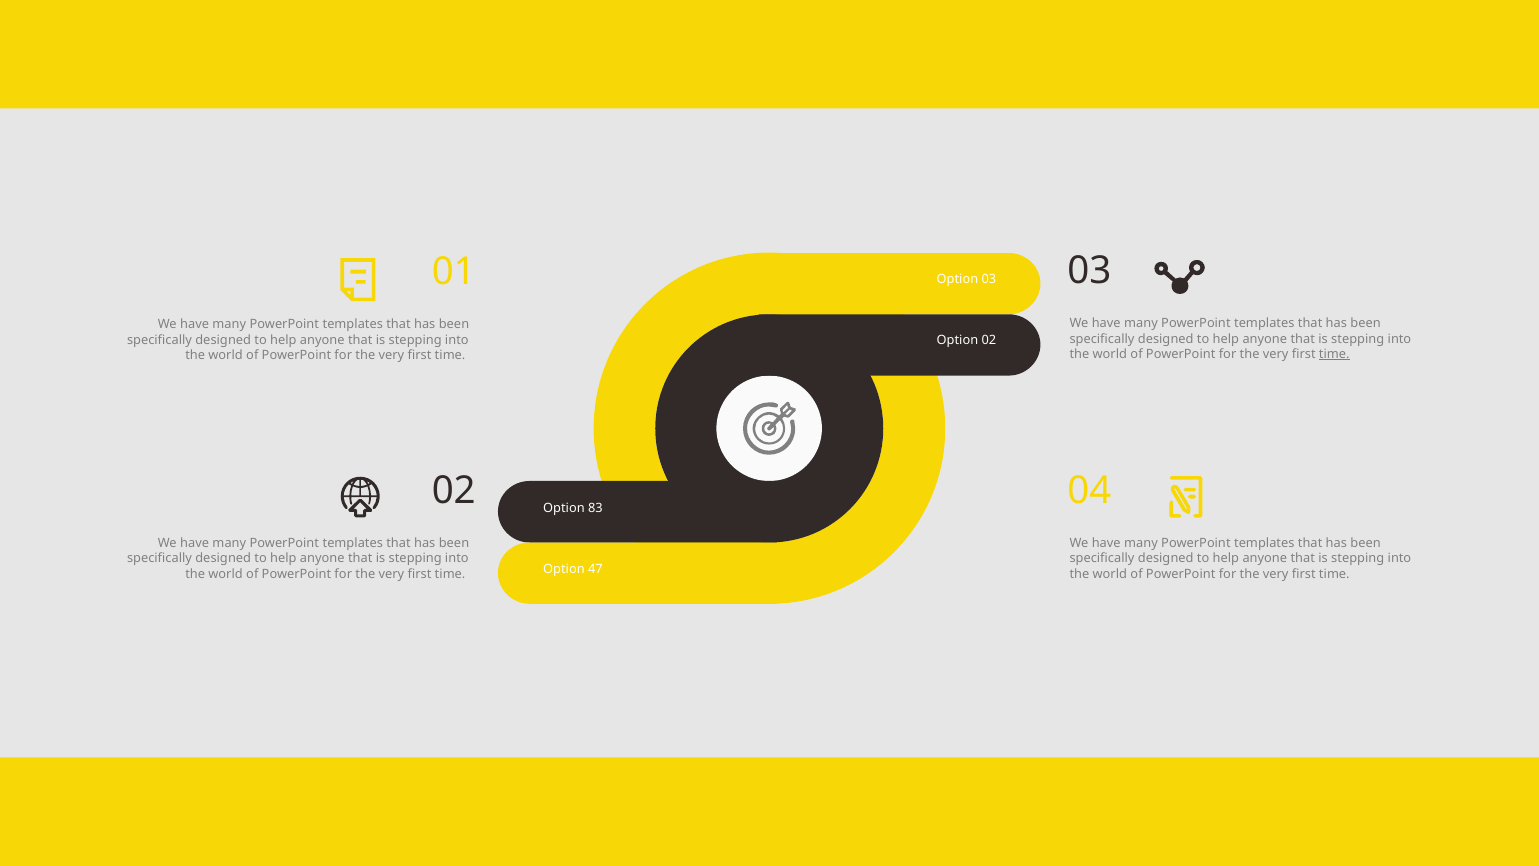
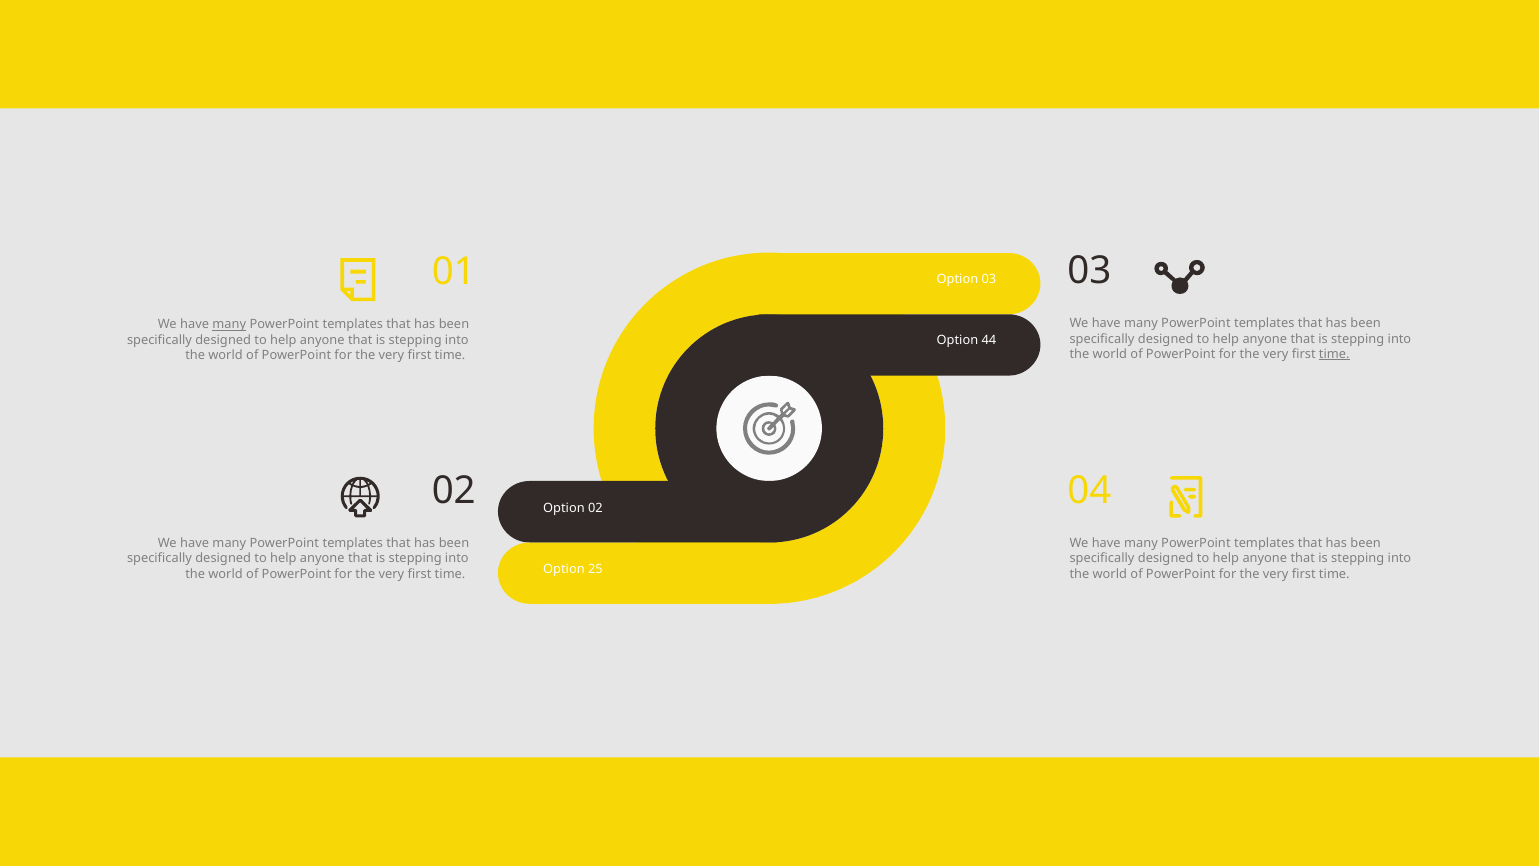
many at (229, 325) underline: none -> present
Option 02: 02 -> 44
Option 83: 83 -> 02
47: 47 -> 25
